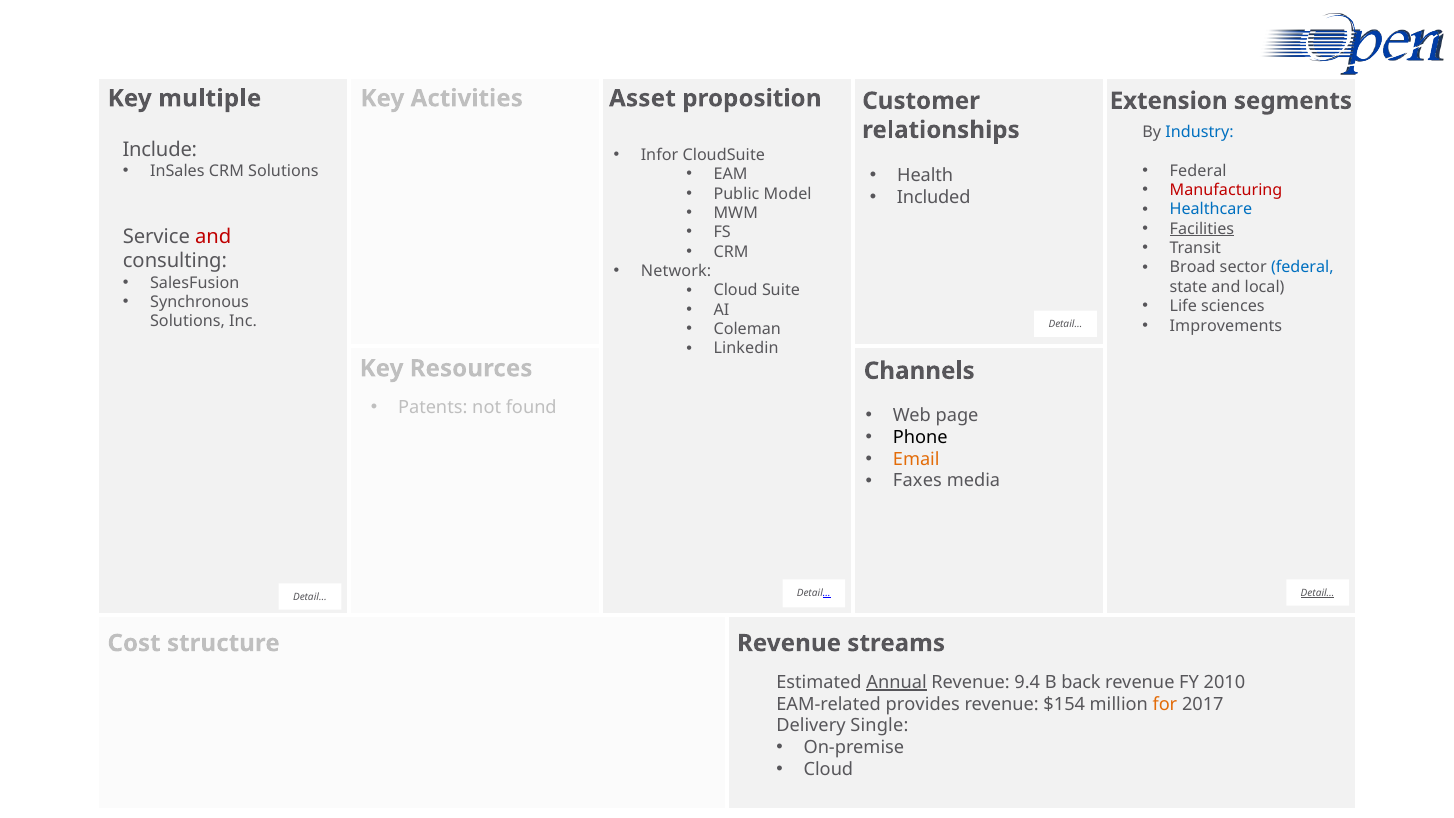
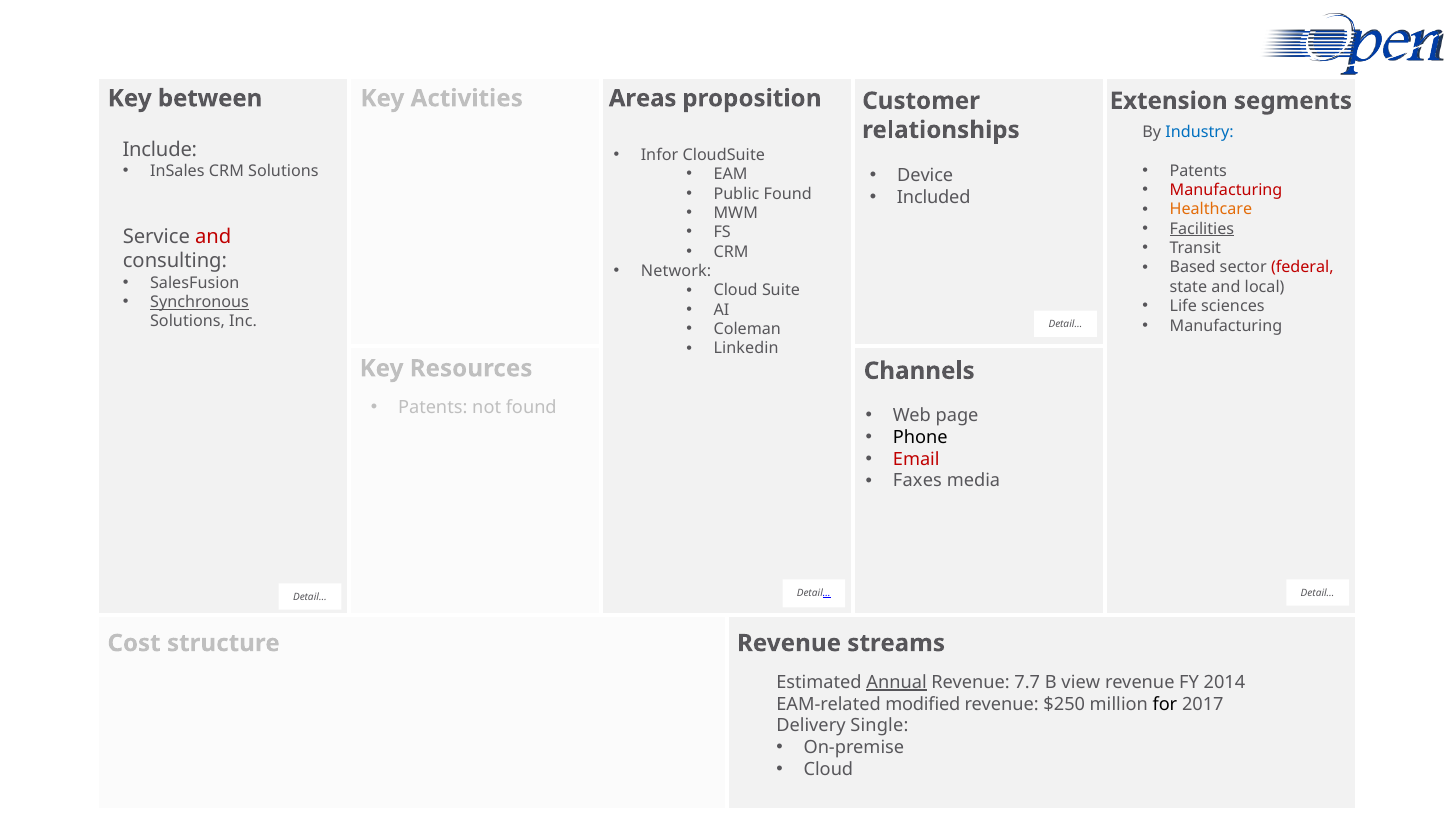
multiple: multiple -> between
Asset: Asset -> Areas
Federal at (1198, 171): Federal -> Patents
Health: Health -> Device
Public Model: Model -> Found
Healthcare colour: blue -> orange
Broad: Broad -> Based
federal at (1302, 268) colour: blue -> red
Synchronous underline: none -> present
Improvements at (1226, 326): Improvements -> Manufacturing
Email colour: orange -> red
Detail… at (1318, 593) underline: present -> none
9.4: 9.4 -> 7.7
back: back -> view
2010: 2010 -> 2014
provides: provides -> modified
$154: $154 -> $250
for colour: orange -> black
